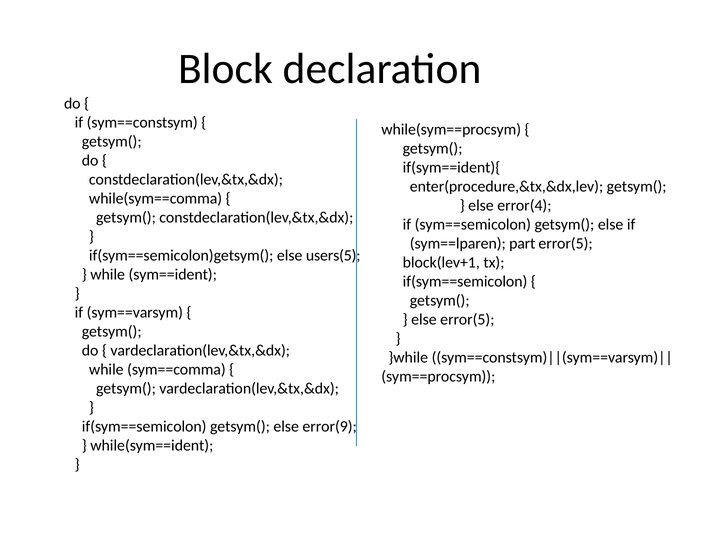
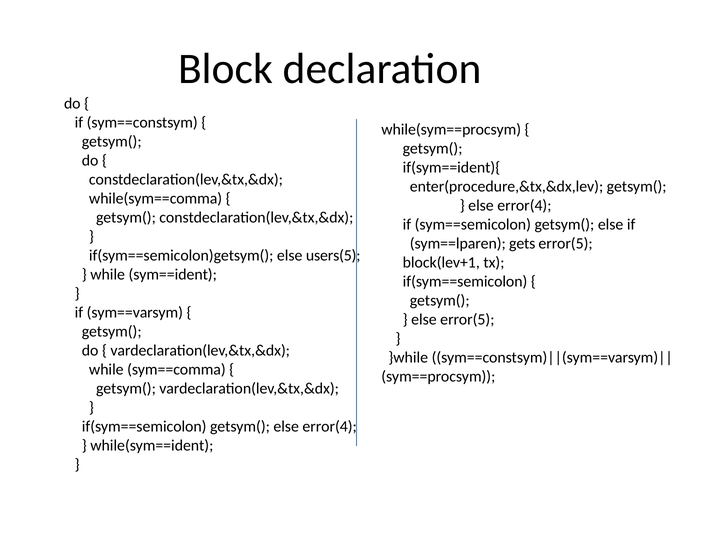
part: part -> gets
getsym( else error(9: error(9 -> error(4
